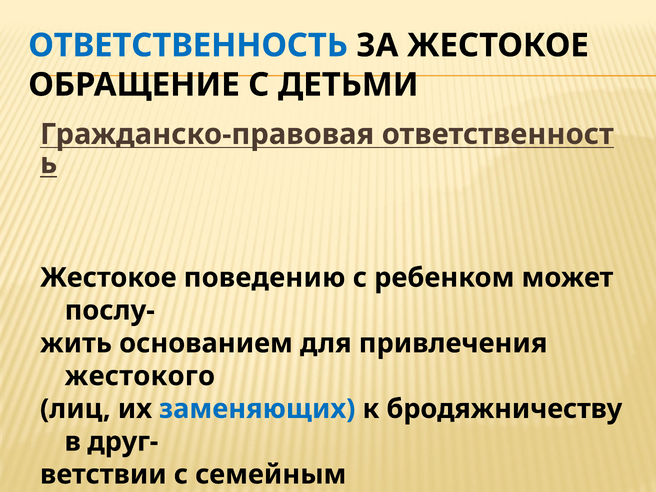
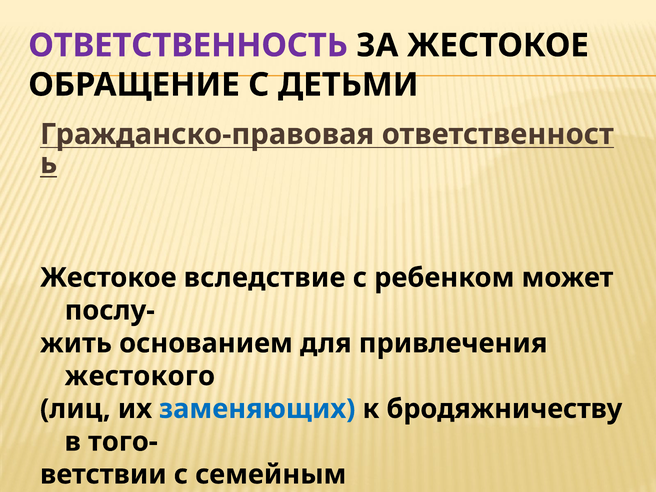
ОТВЕТСТВЕННОСТЬ colour: blue -> purple
поведению: поведению -> вследствие
друг-: друг- -> того-
